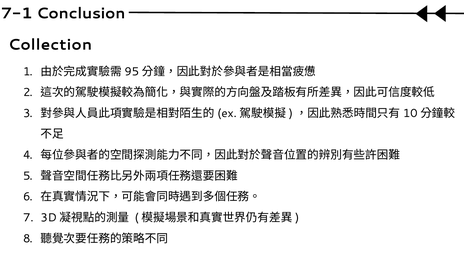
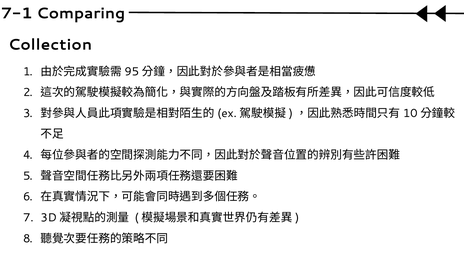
Conclusion: Conclusion -> Comparing
